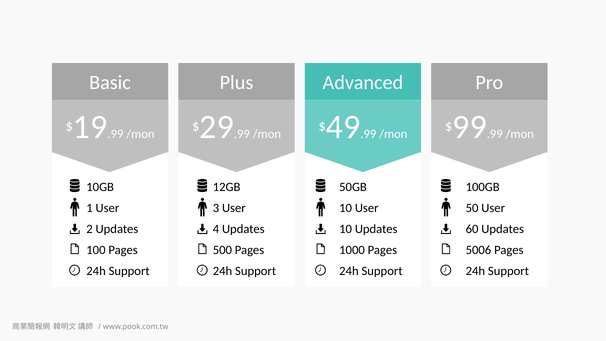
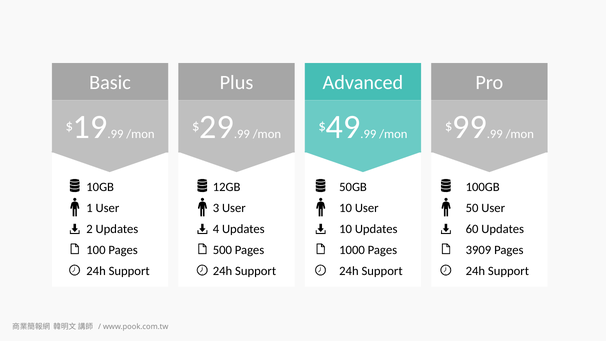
5006: 5006 -> 3909
